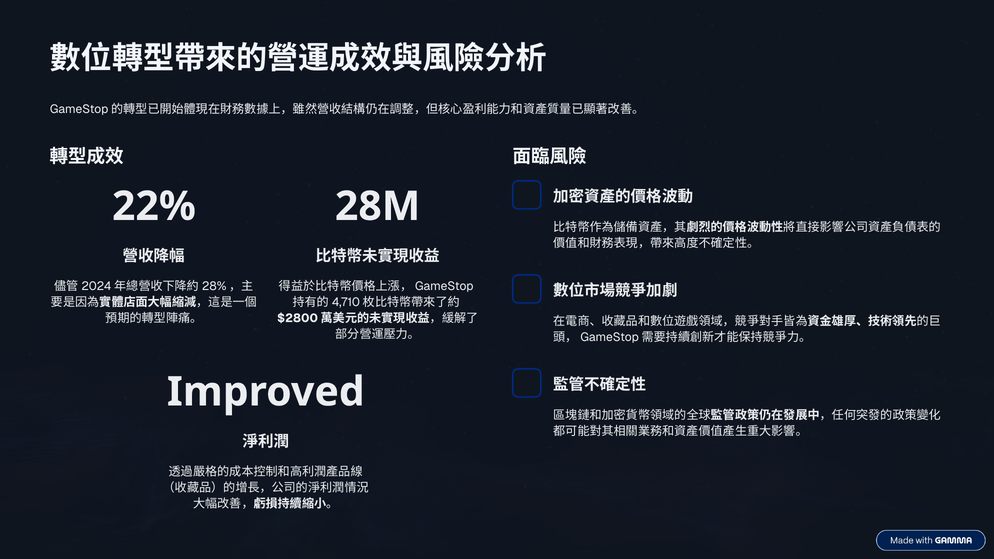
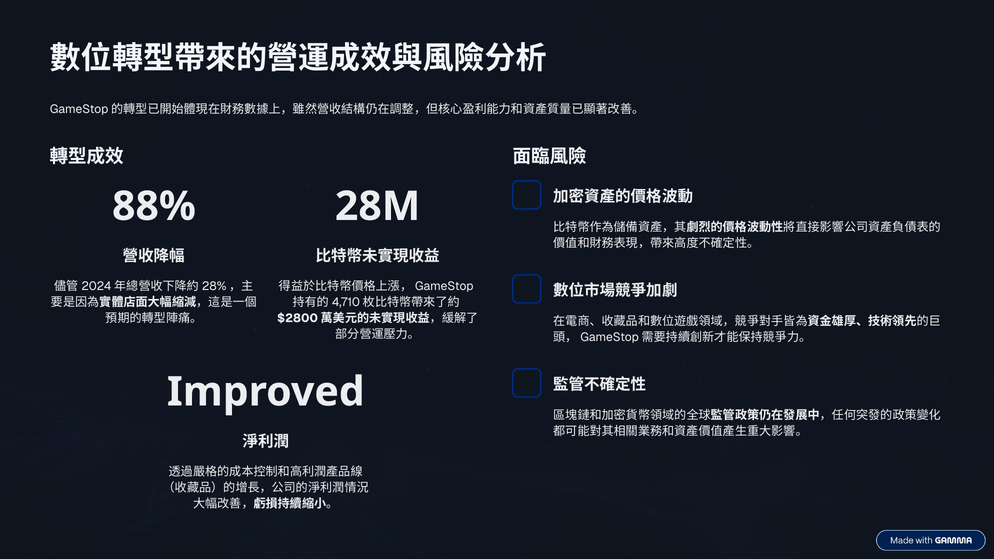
22%: 22% -> 88%
